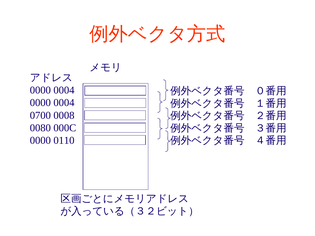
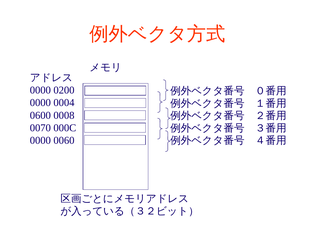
0004 at (64, 90): 0004 -> 0200
0700: 0700 -> 0600
0080: 0080 -> 0070
0110: 0110 -> 0060
